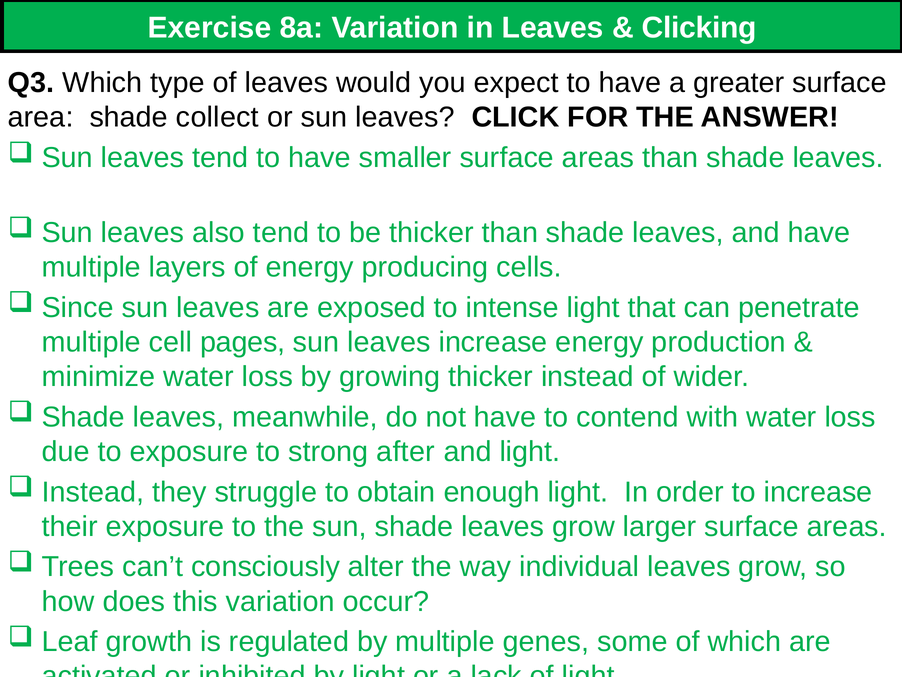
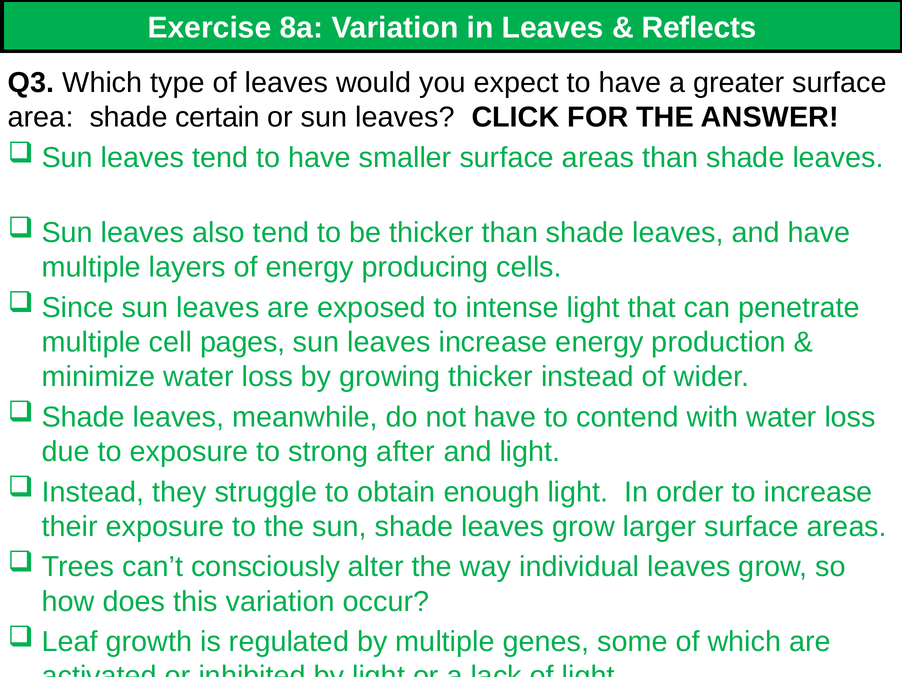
Clicking: Clicking -> Reflects
collect: collect -> certain
